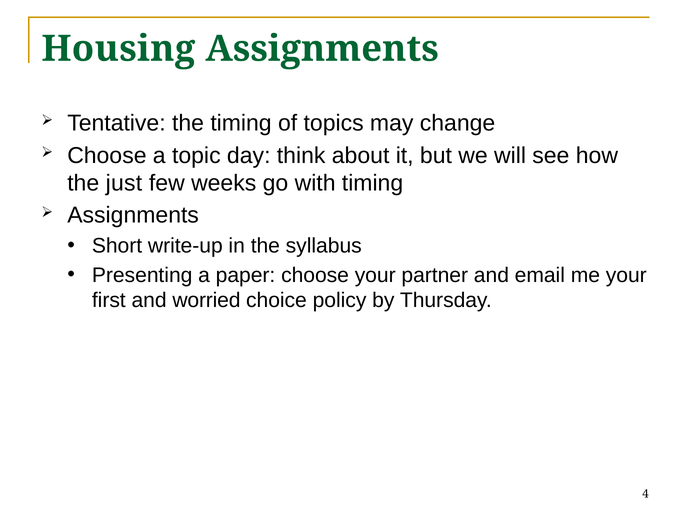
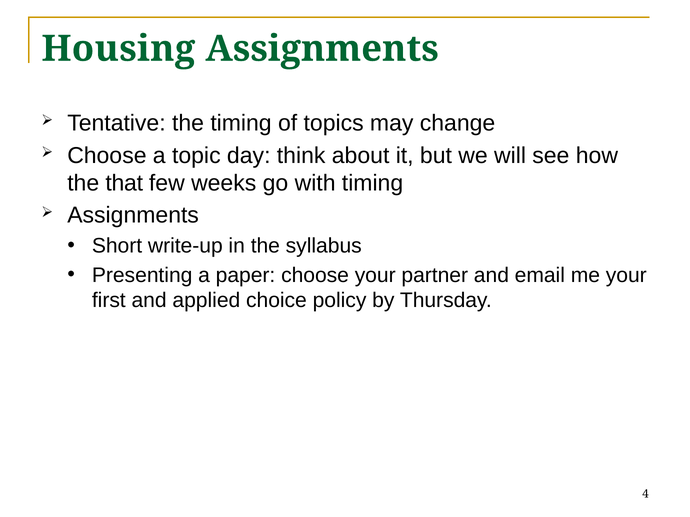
just: just -> that
worried: worried -> applied
